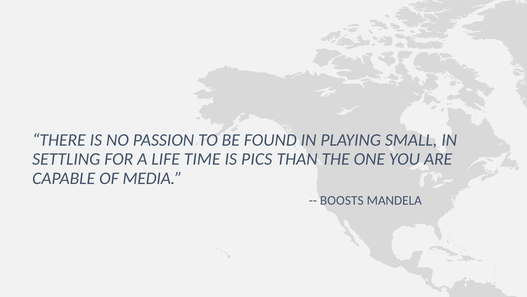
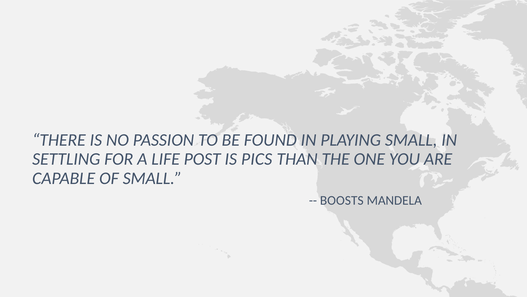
TIME: TIME -> POST
OF MEDIA: MEDIA -> SMALL
